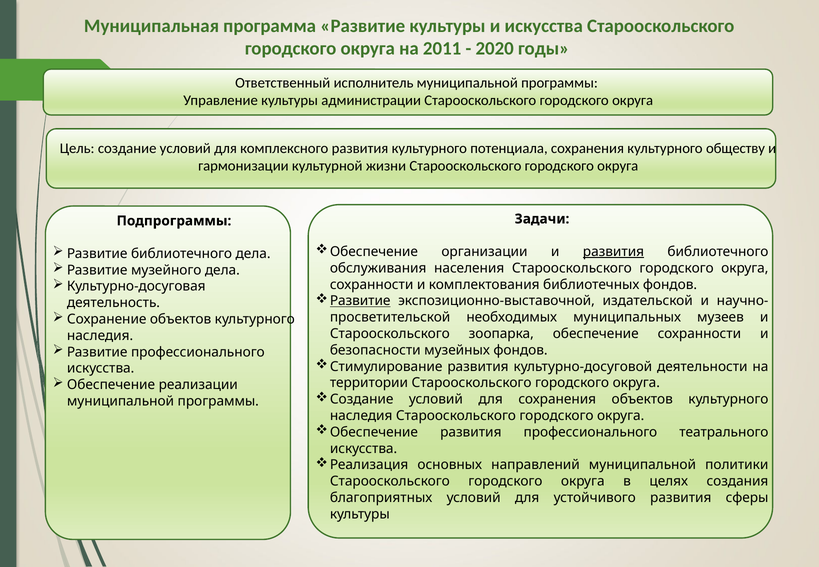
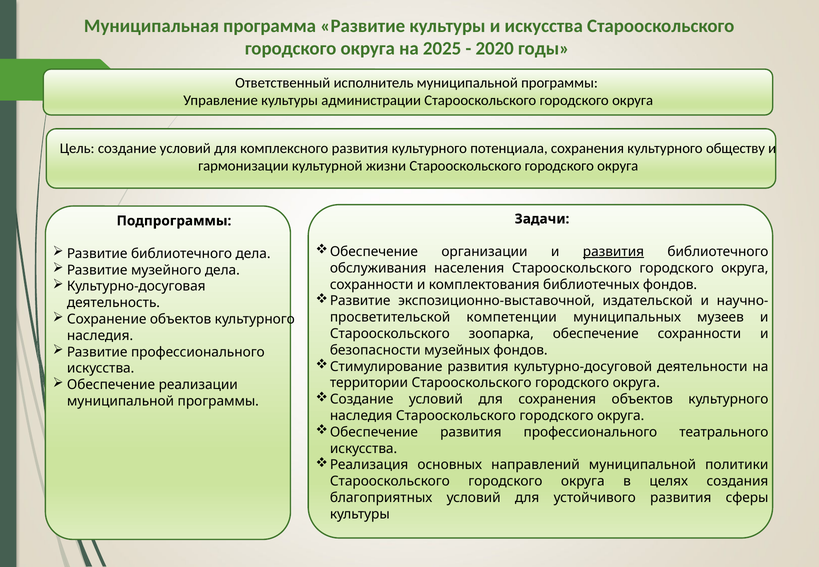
2011: 2011 -> 2025
Развитие at (360, 301) underline: present -> none
необходимых: необходимых -> компетенции
